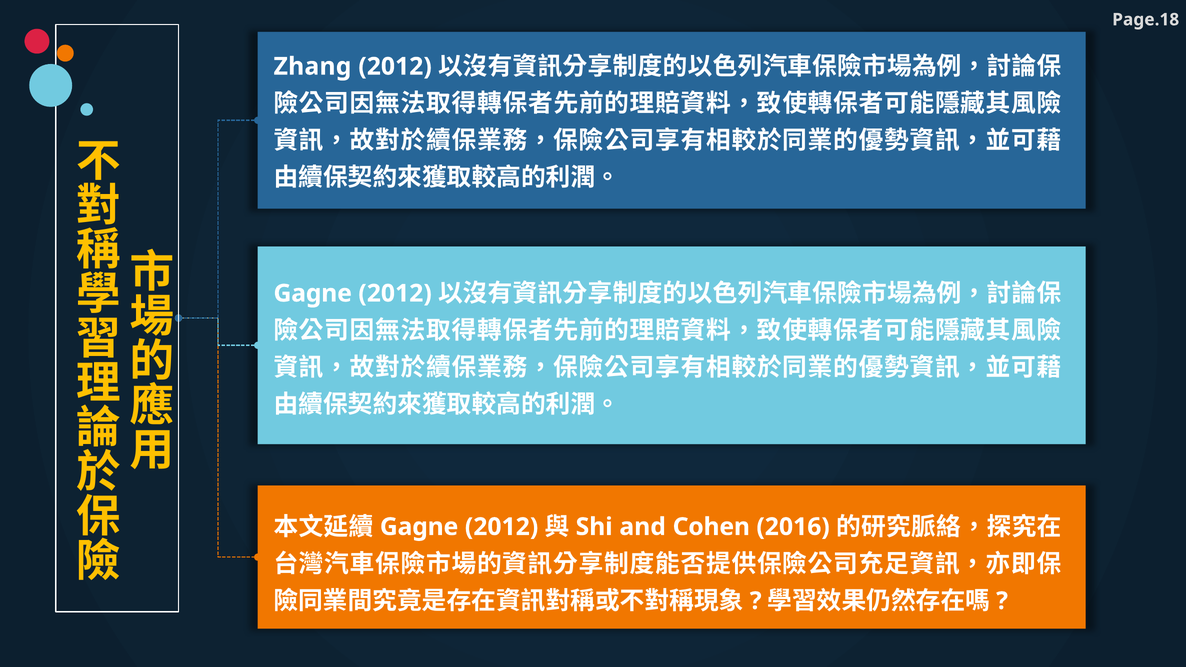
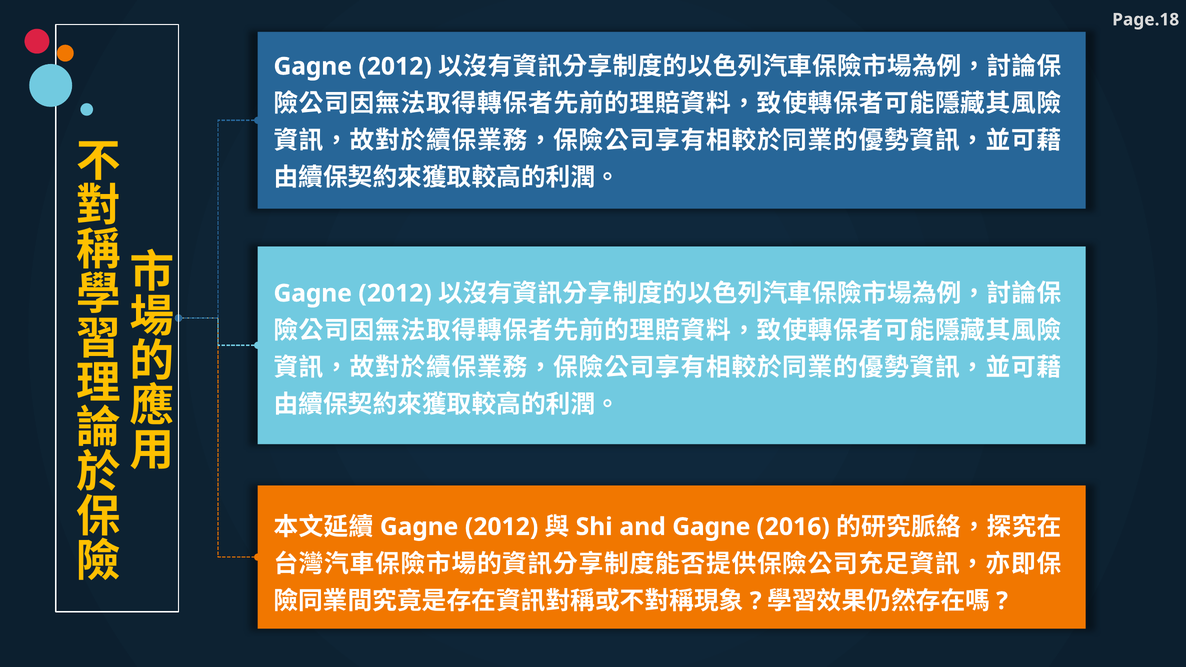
Zhang at (312, 67): Zhang -> Gagne
and Cohen: Cohen -> Gagne
